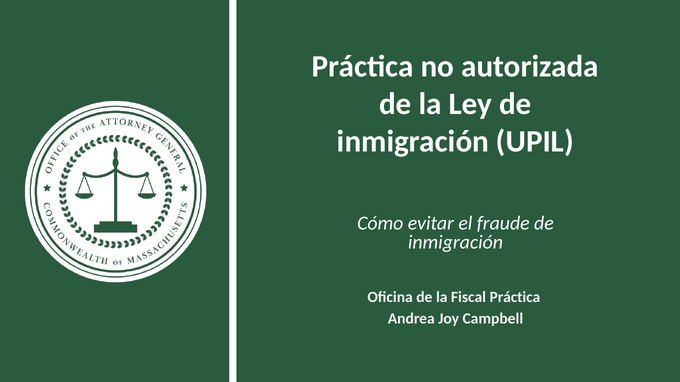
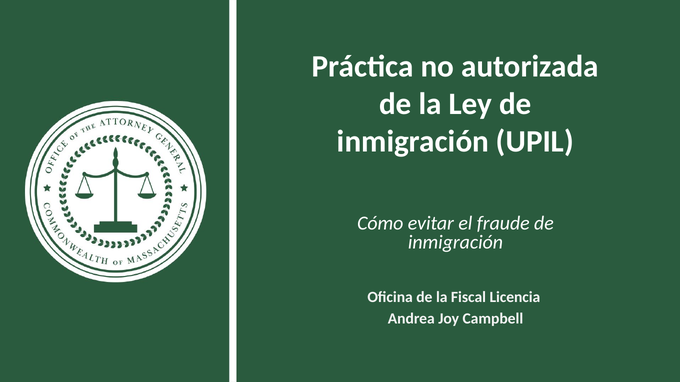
Fiscal Práctica: Práctica -> Licencia
